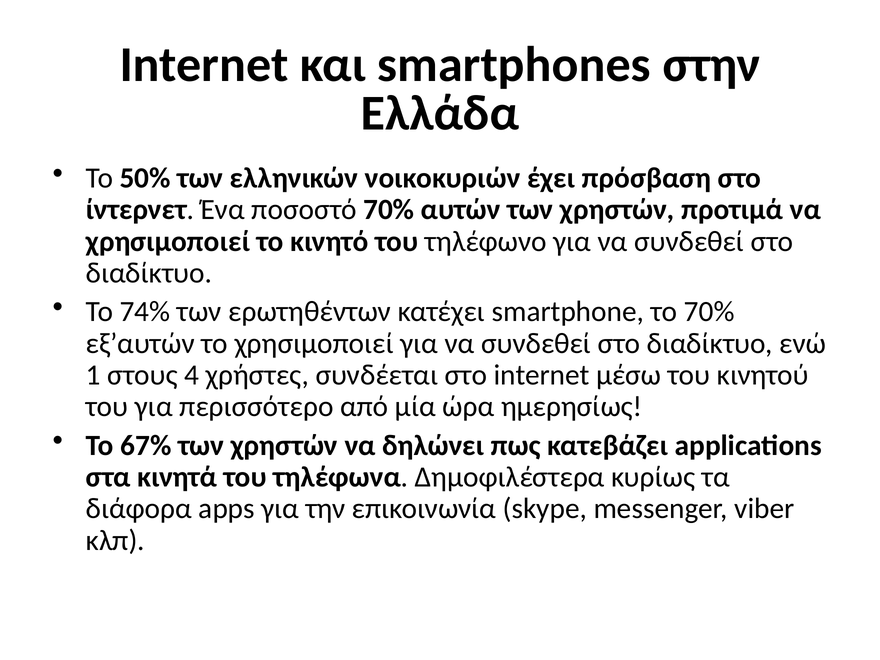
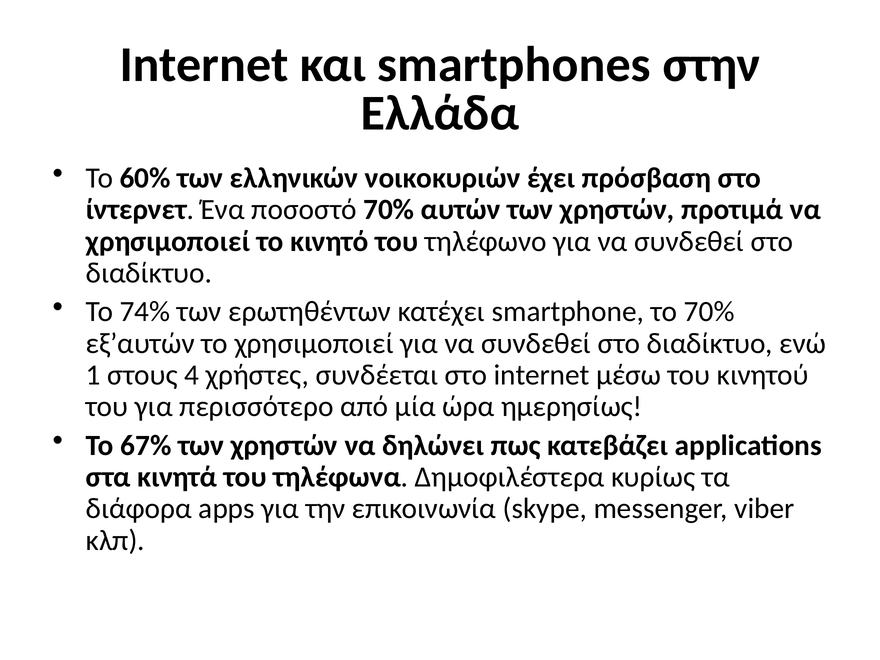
50%: 50% -> 60%
